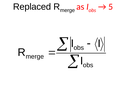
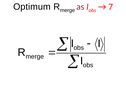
Replaced: Replaced -> Optimum
5: 5 -> 7
